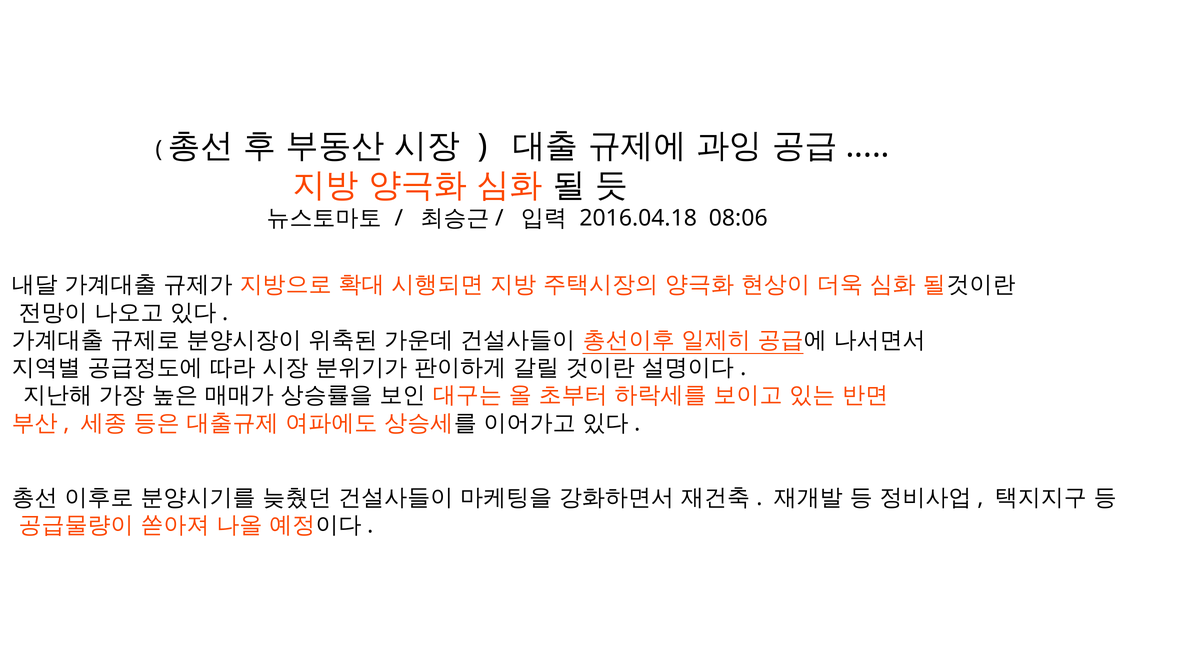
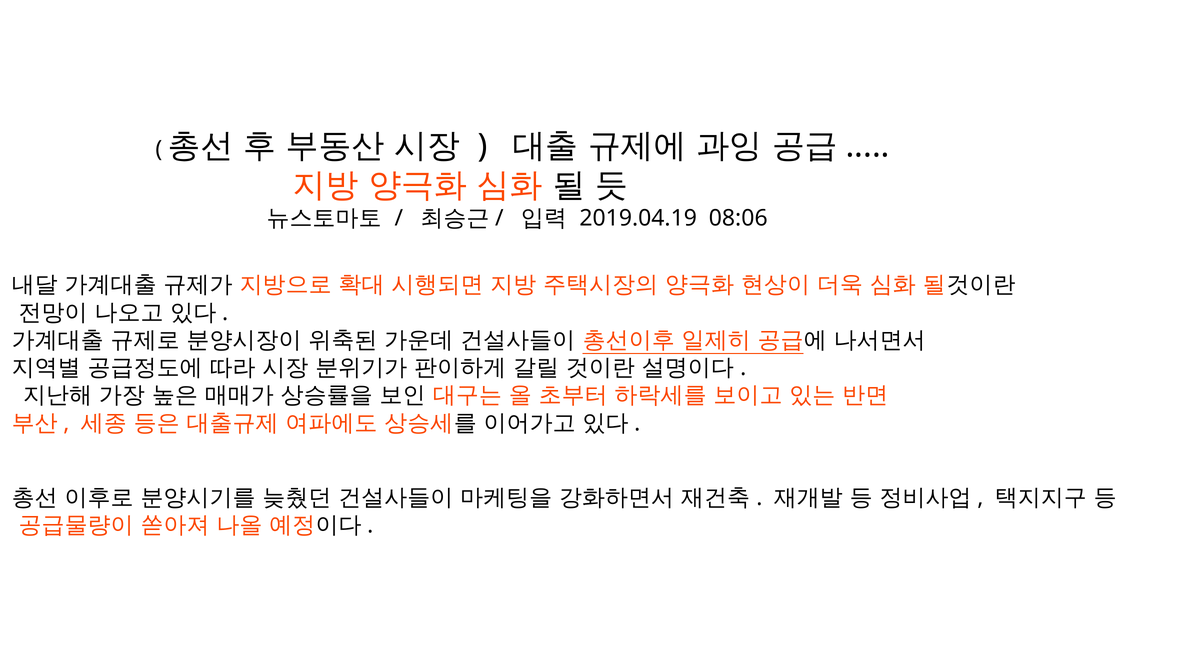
2016.04.18: 2016.04.18 -> 2019.04.19
